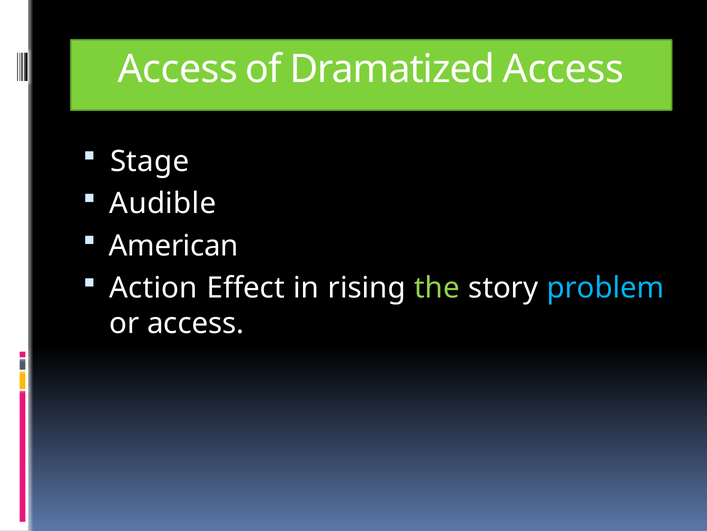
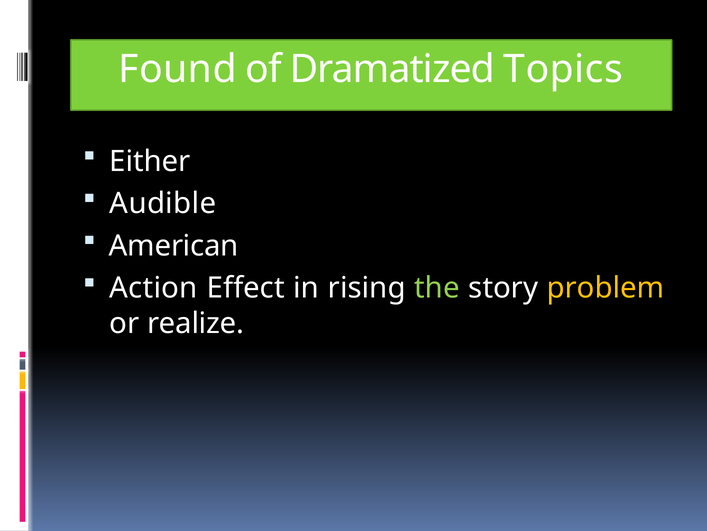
Access at (178, 69): Access -> Found
Dramatized Access: Access -> Topics
Stage: Stage -> Either
problem colour: light blue -> yellow
or access: access -> realize
